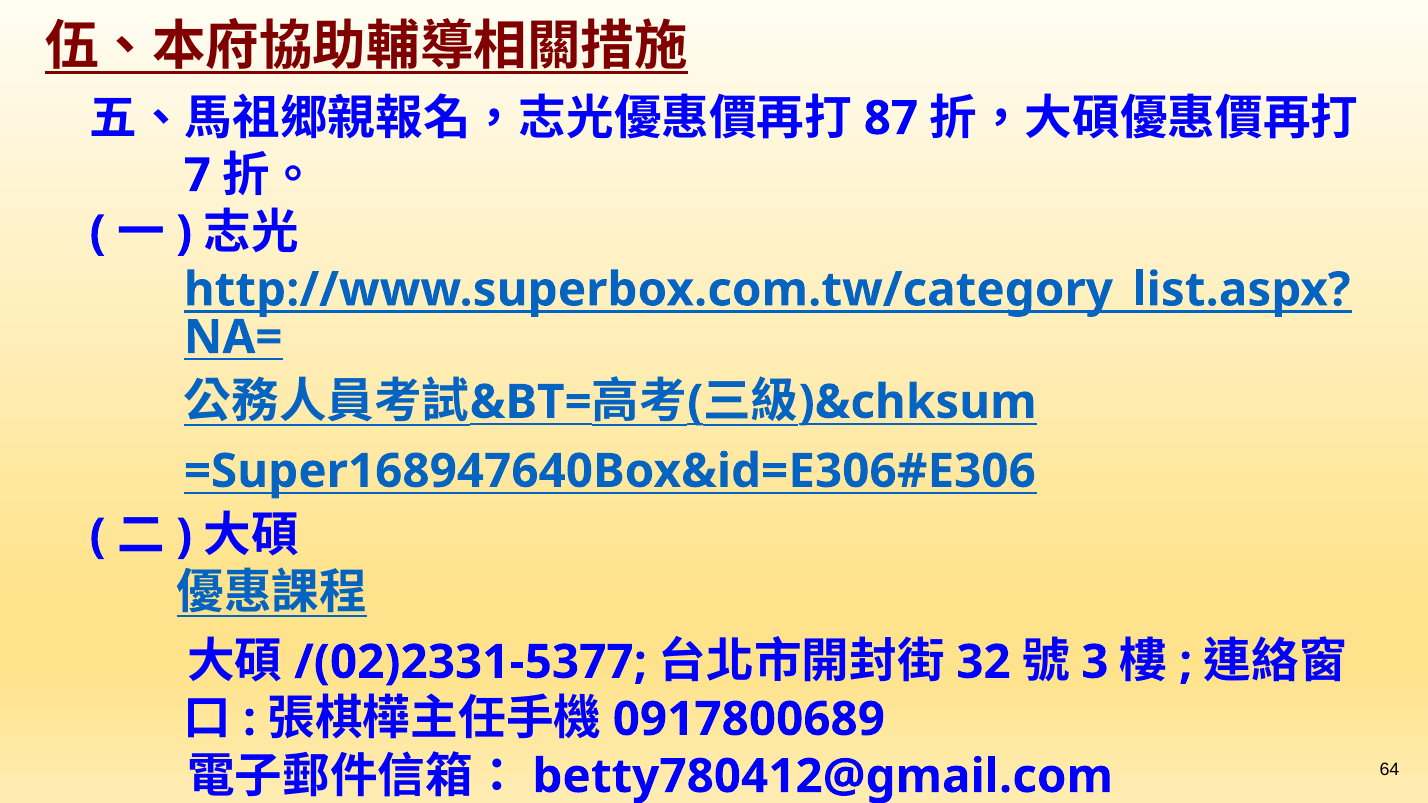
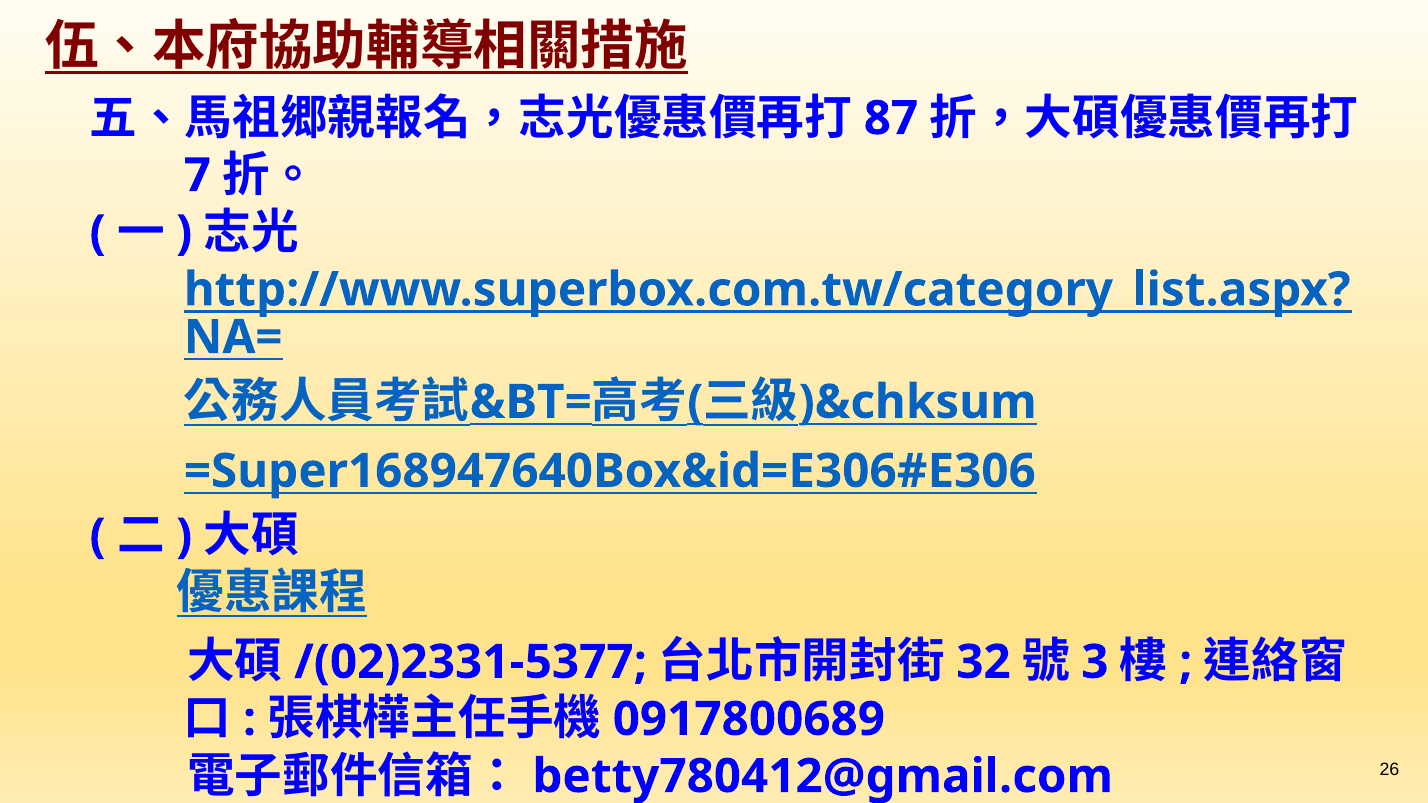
64: 64 -> 26
